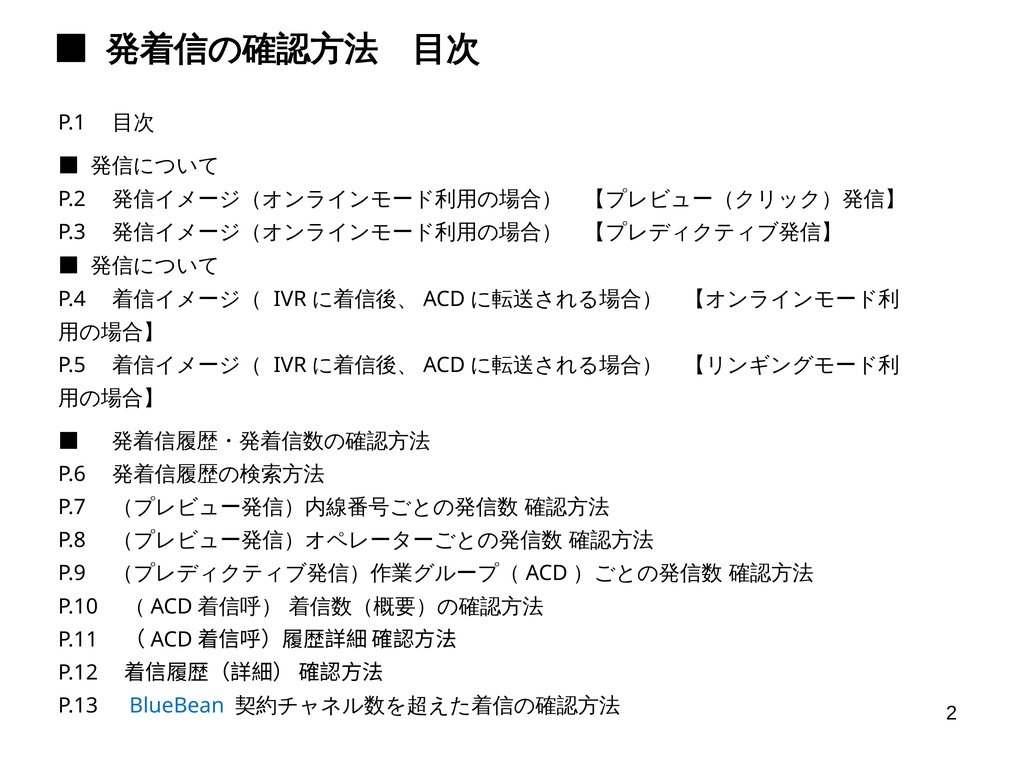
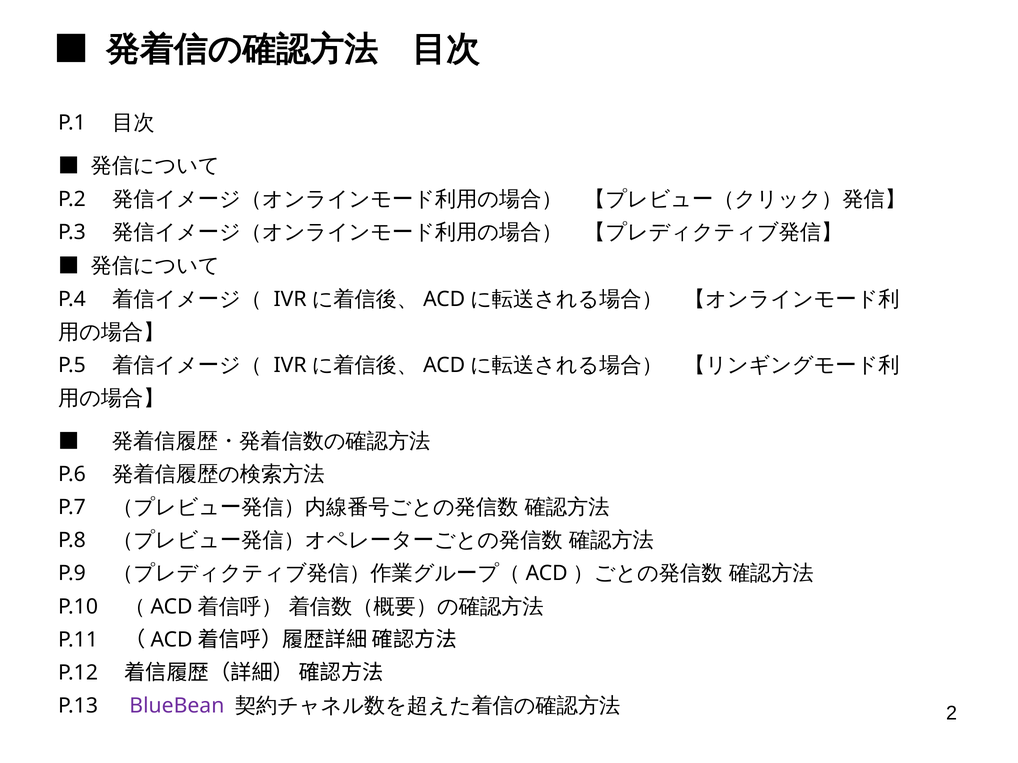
BlueBean colour: blue -> purple
